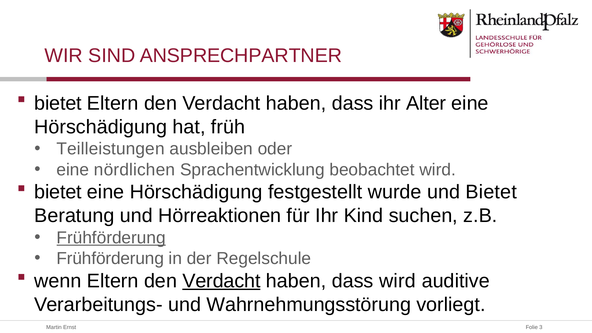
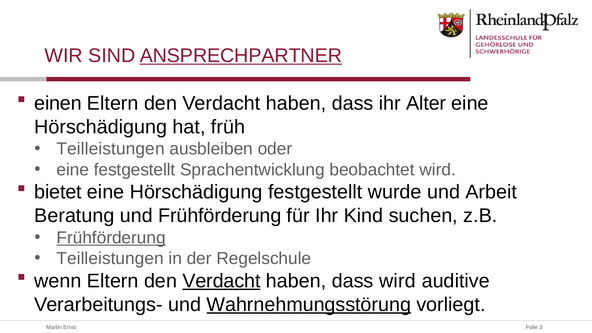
ANSPRECHPARTNER underline: none -> present
bietet at (58, 103): bietet -> einen
eine nördlichen: nördlichen -> festgestellt
und Bietet: Bietet -> Arbeit
und Hörreaktionen: Hörreaktionen -> Frühförderung
Frühförderung at (110, 259): Frühförderung -> Teilleistungen
Wahrnehmungsstörung underline: none -> present
